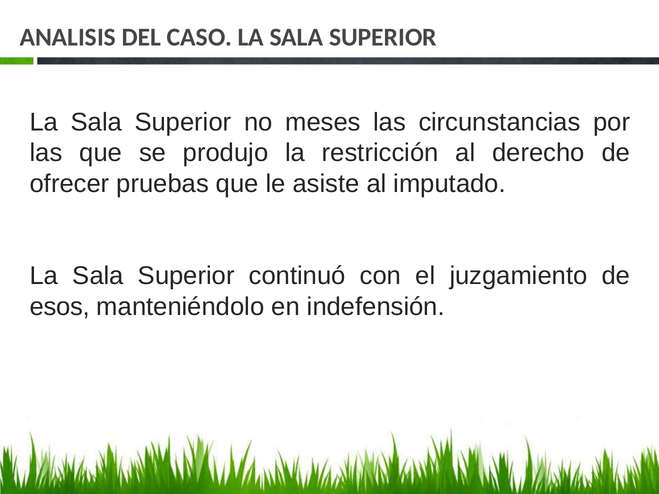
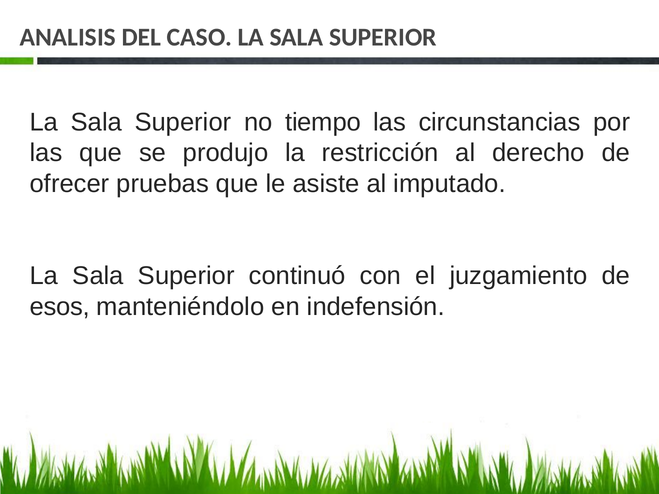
meses: meses -> tiempo
